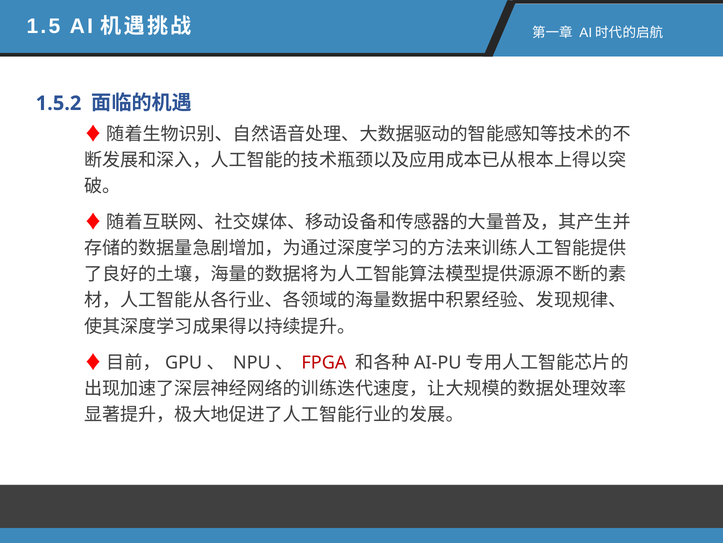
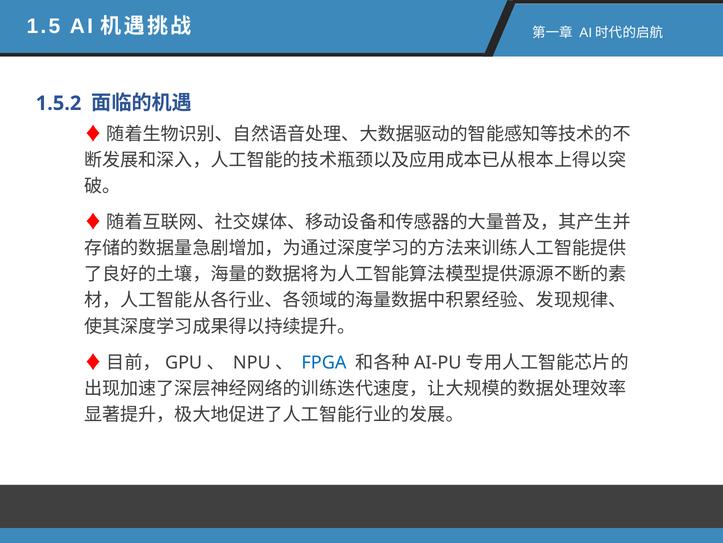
FPGA colour: red -> blue
